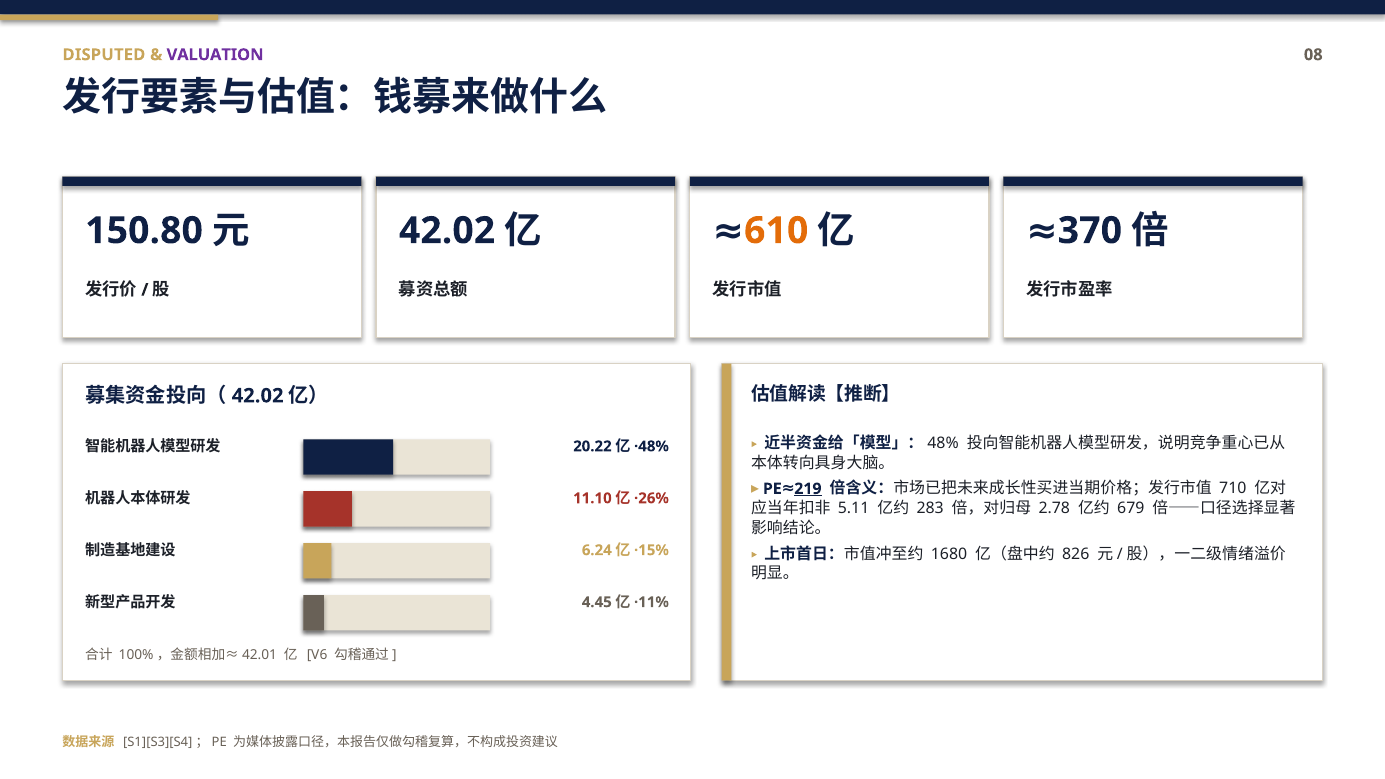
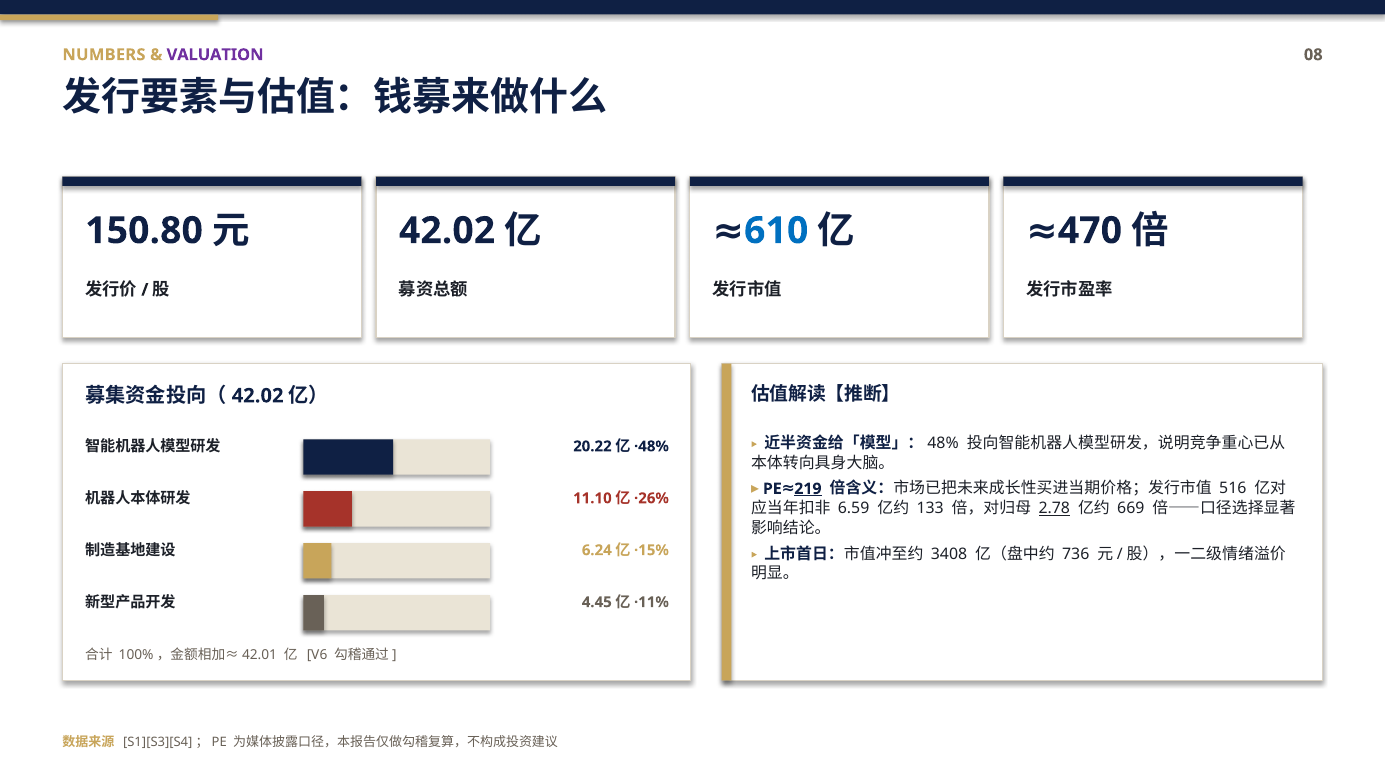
DISPUTED: DISPUTED -> NUMBERS
610 colour: orange -> blue
370: 370 -> 470
710: 710 -> 516
5.11: 5.11 -> 6.59
283: 283 -> 133
2.78 underline: none -> present
679: 679 -> 669
1680: 1680 -> 3408
826: 826 -> 736
